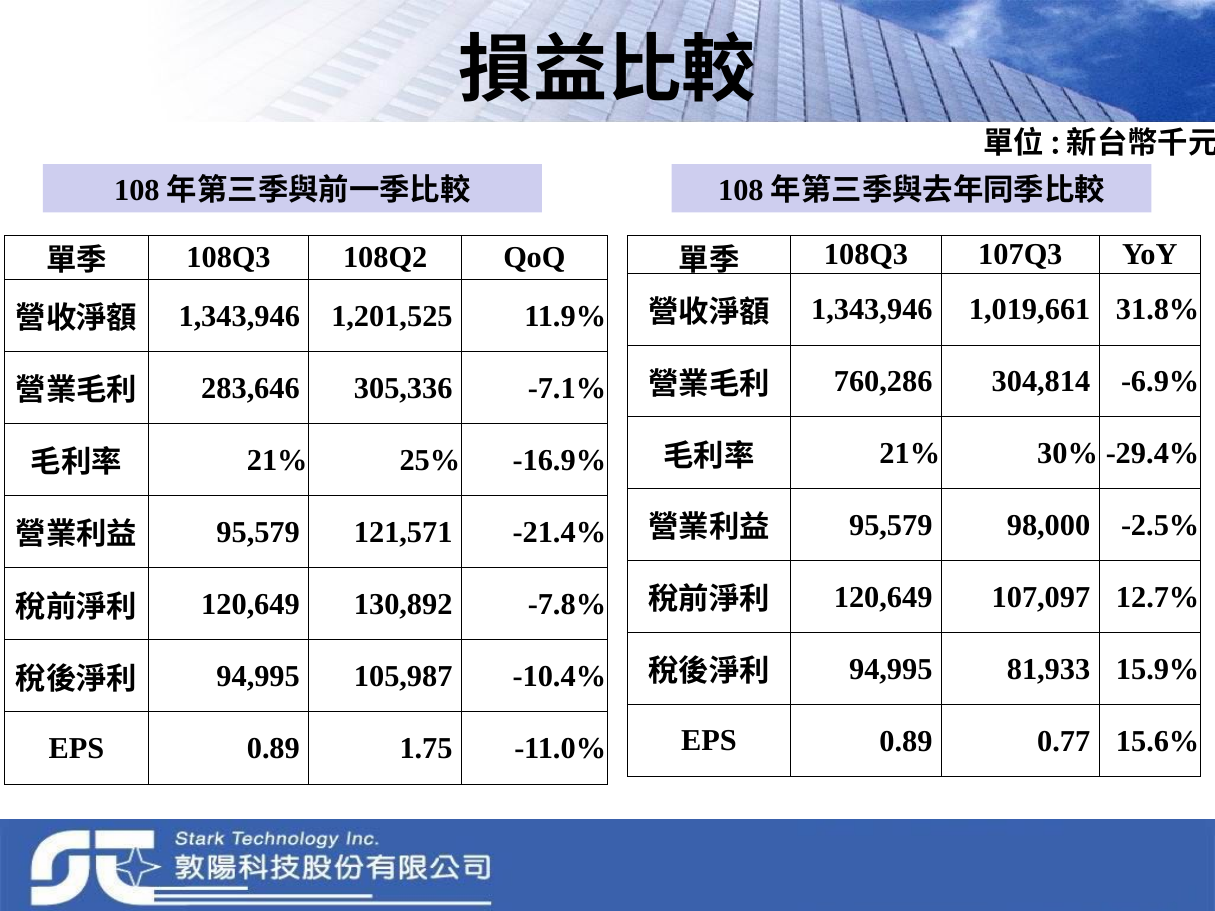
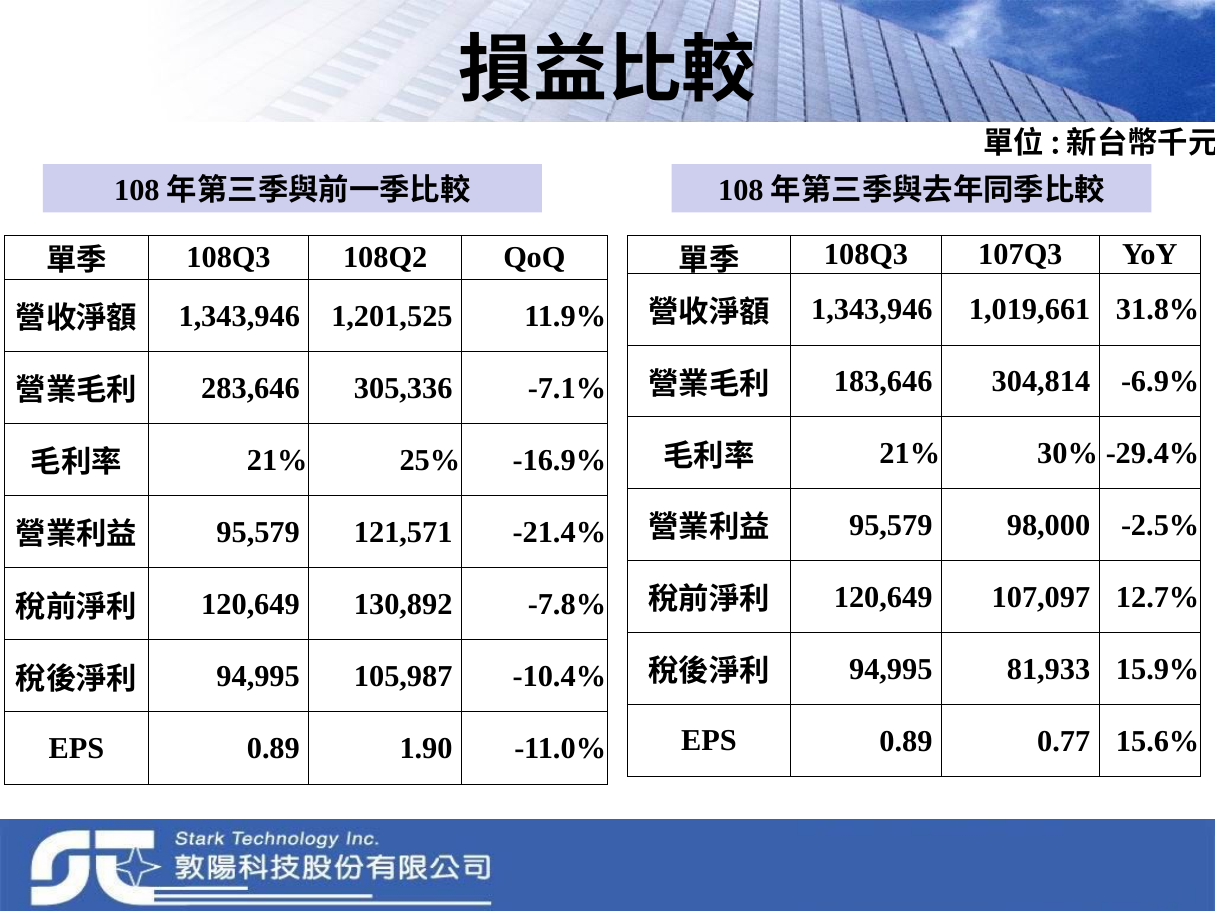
760,286: 760,286 -> 183,646
1.75: 1.75 -> 1.90
